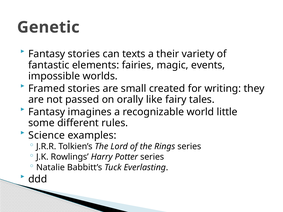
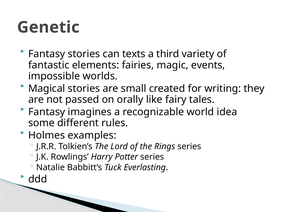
their: their -> third
Framed: Framed -> Magical
little: little -> idea
Science: Science -> Holmes
